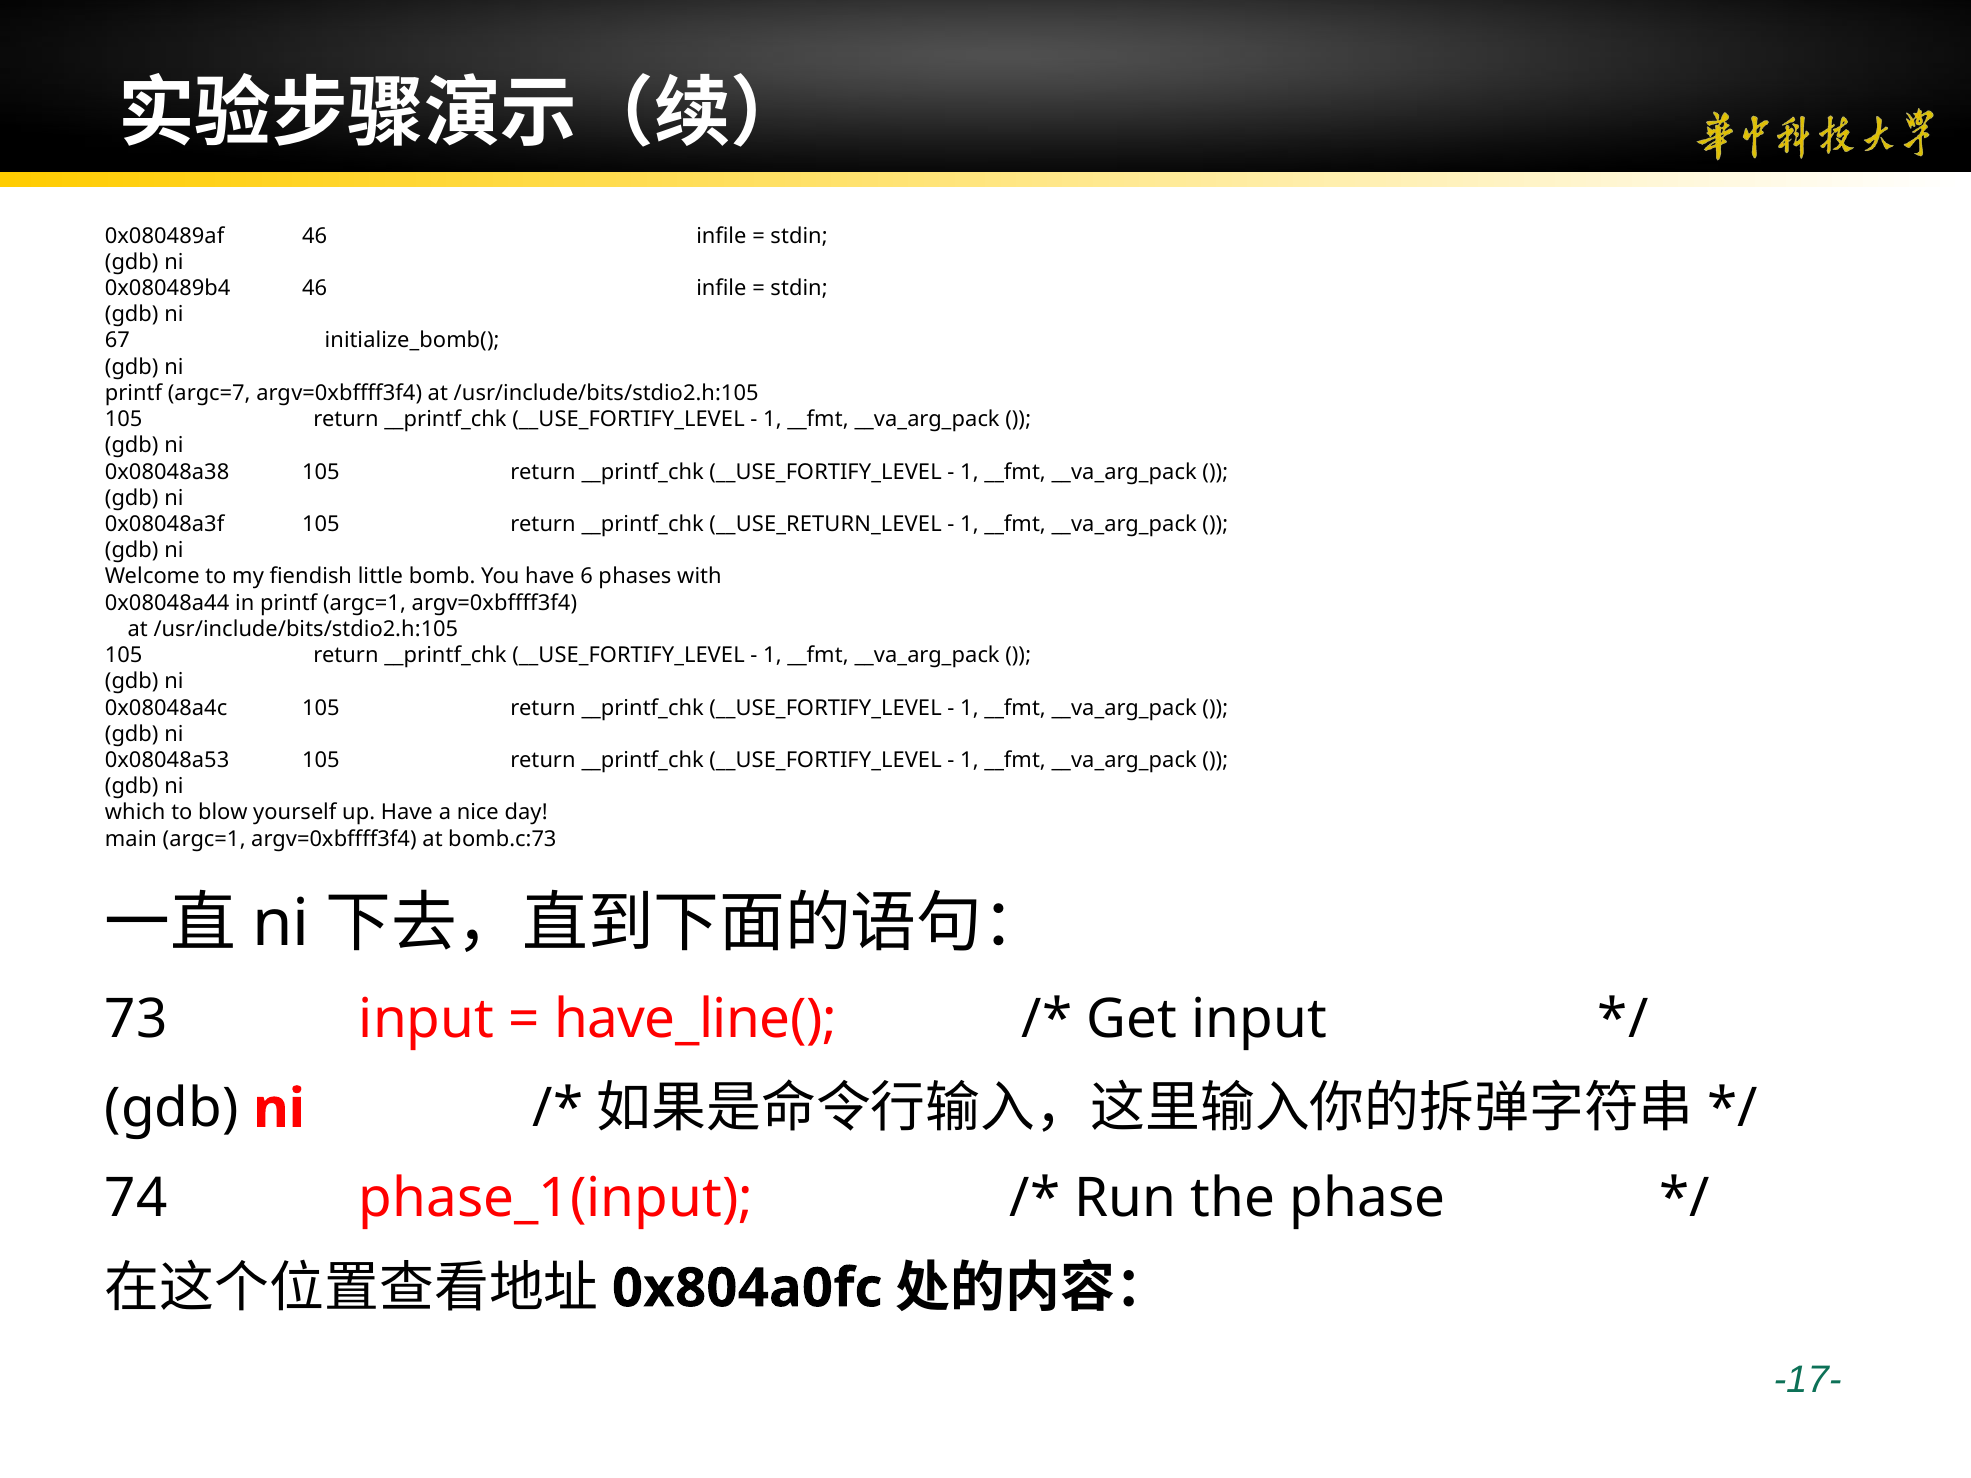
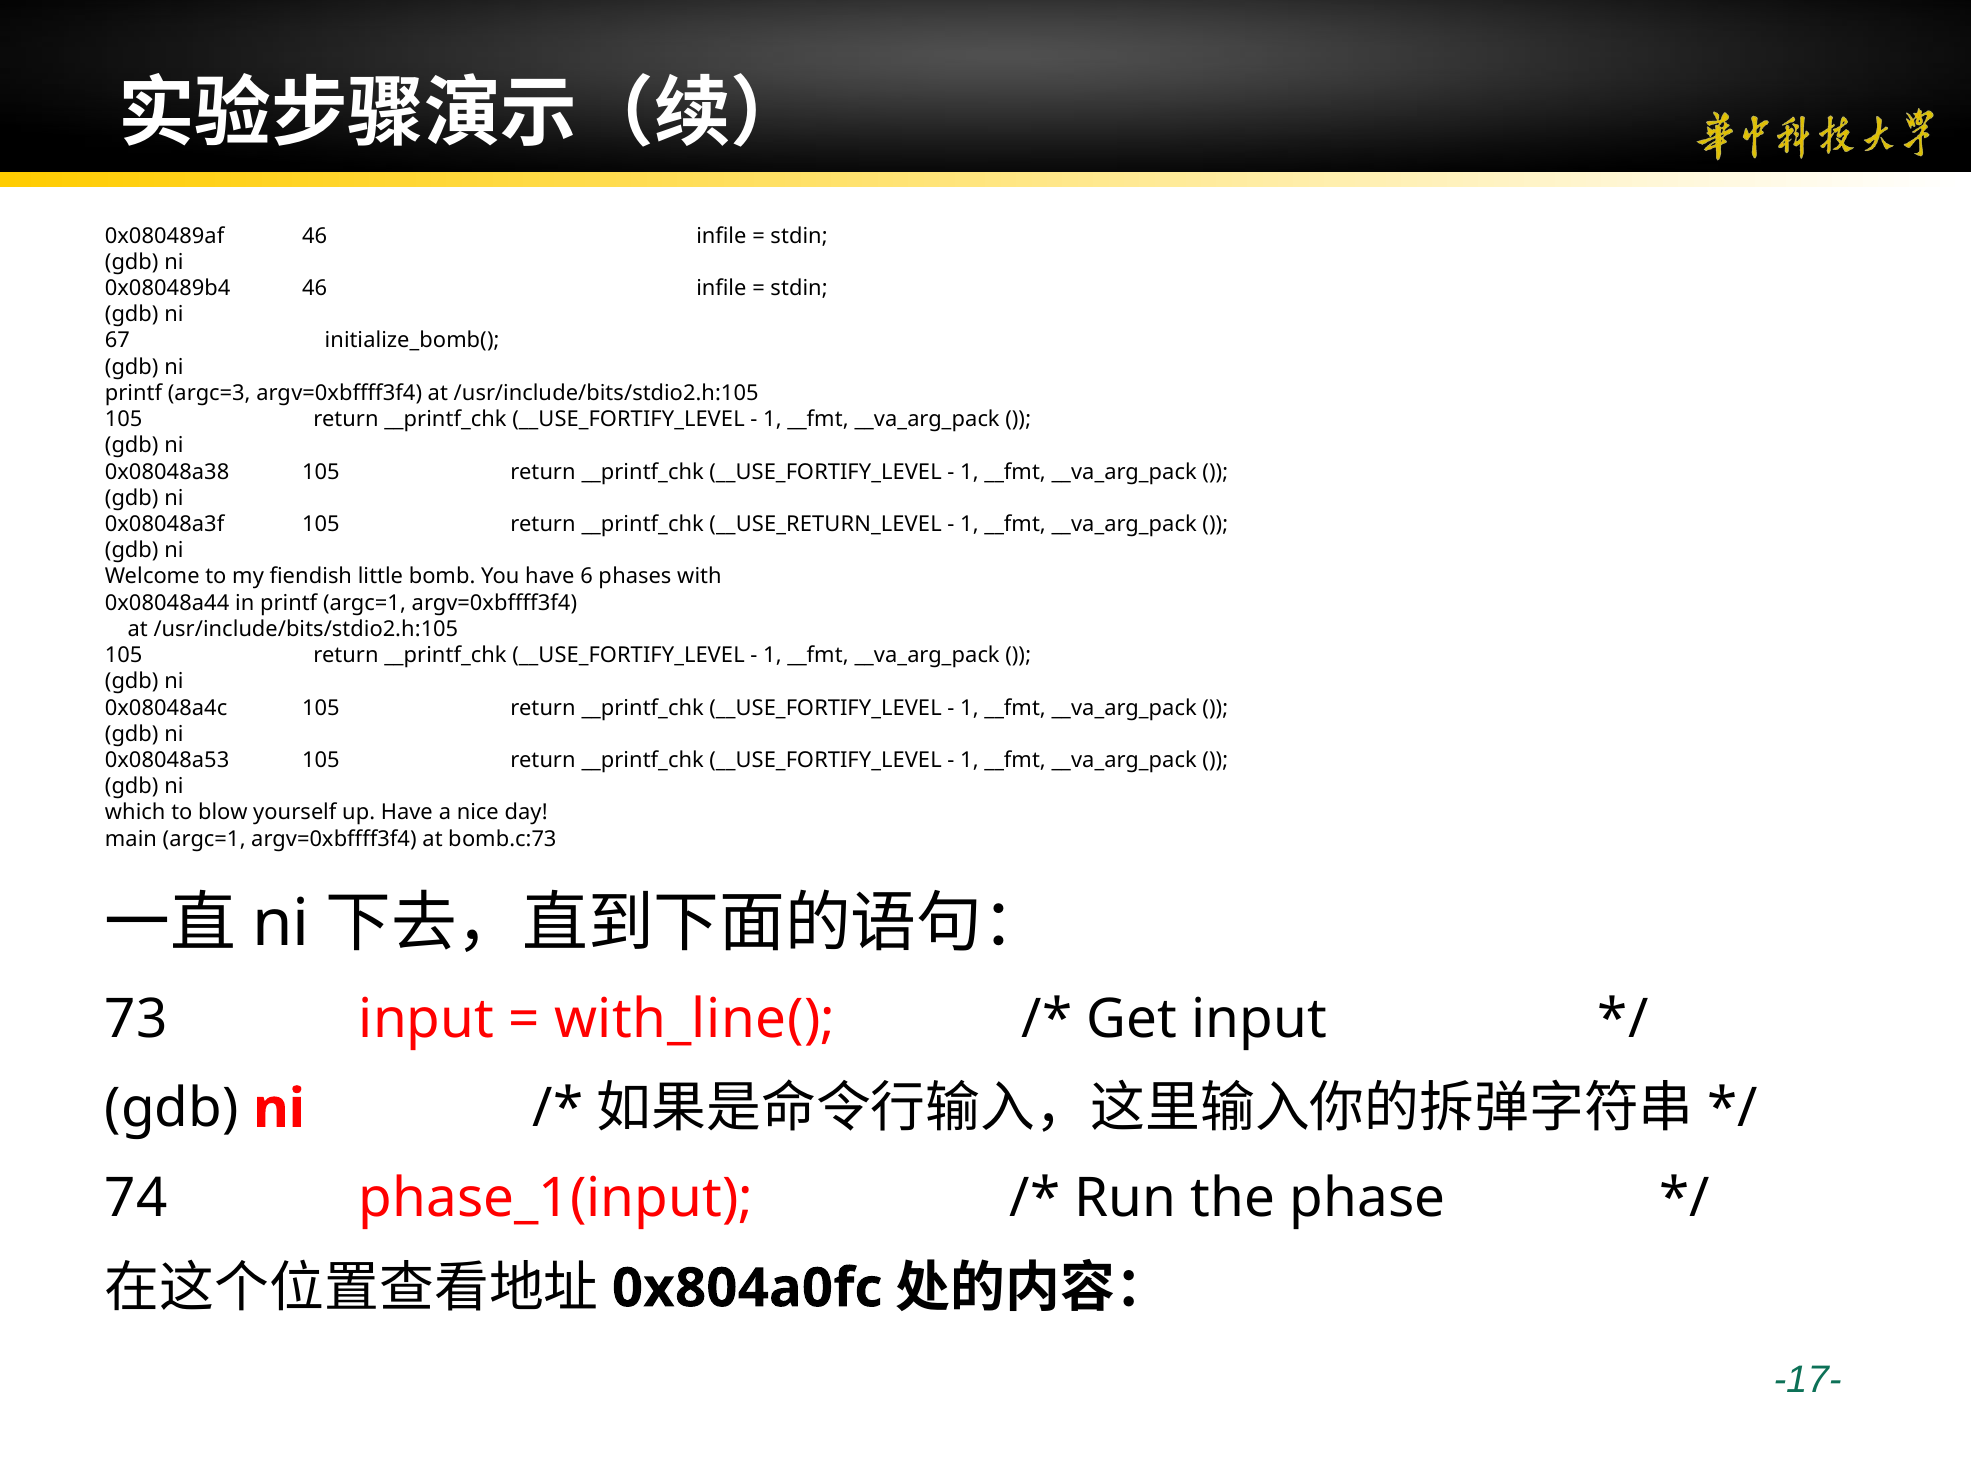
argc=7: argc=7 -> argc=3
have_line(: have_line( -> with_line(
